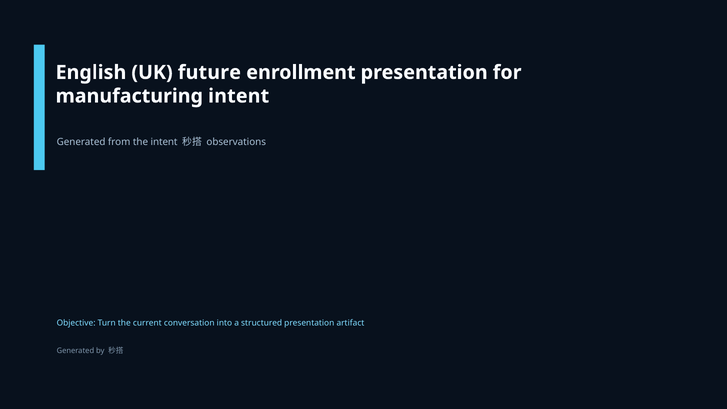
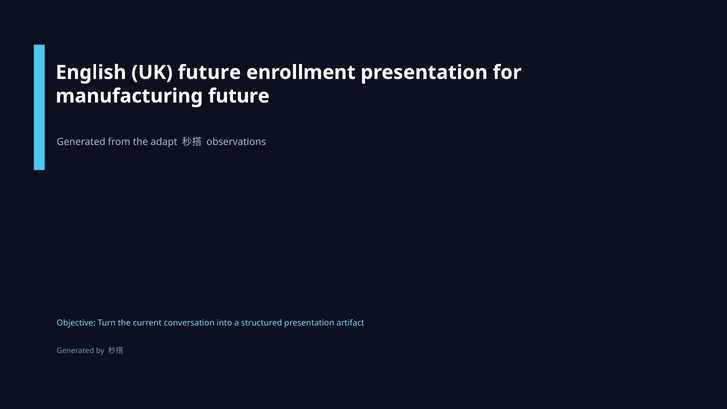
manufacturing intent: intent -> future
the intent: intent -> adapt
